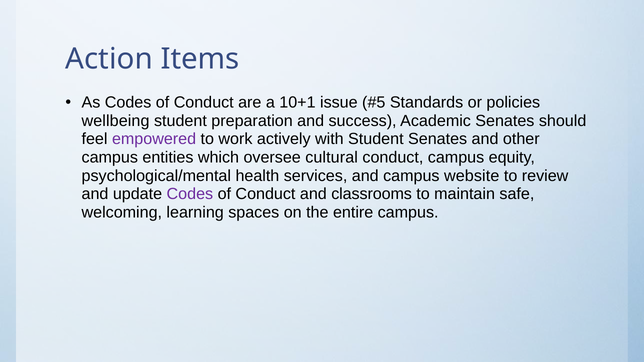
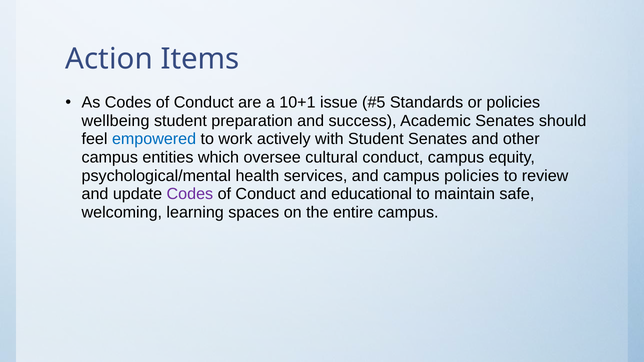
empowered colour: purple -> blue
campus website: website -> policies
classrooms: classrooms -> educational
